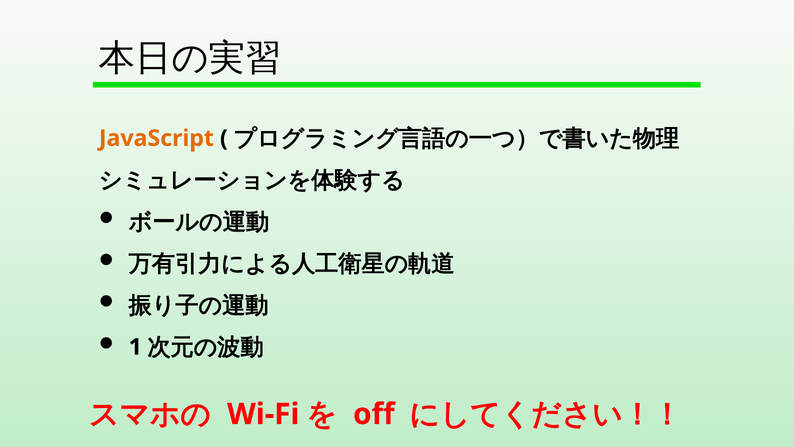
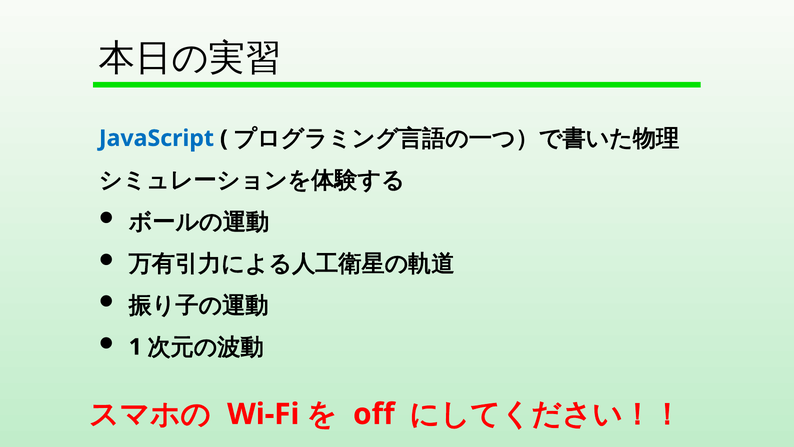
JavaScript colour: orange -> blue
